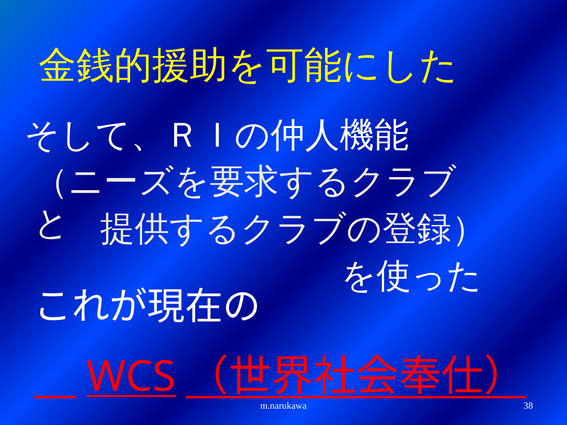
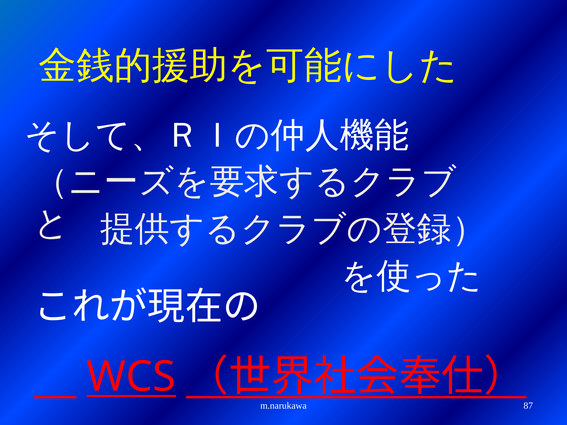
38: 38 -> 87
